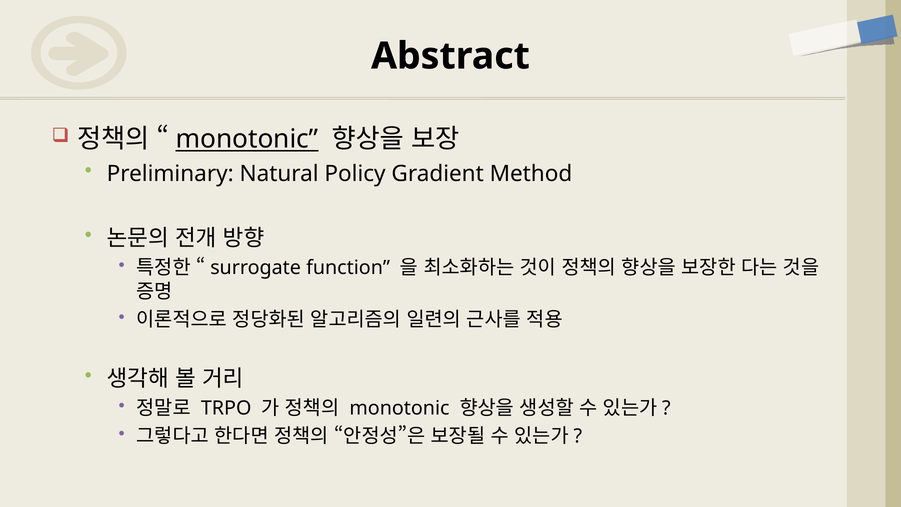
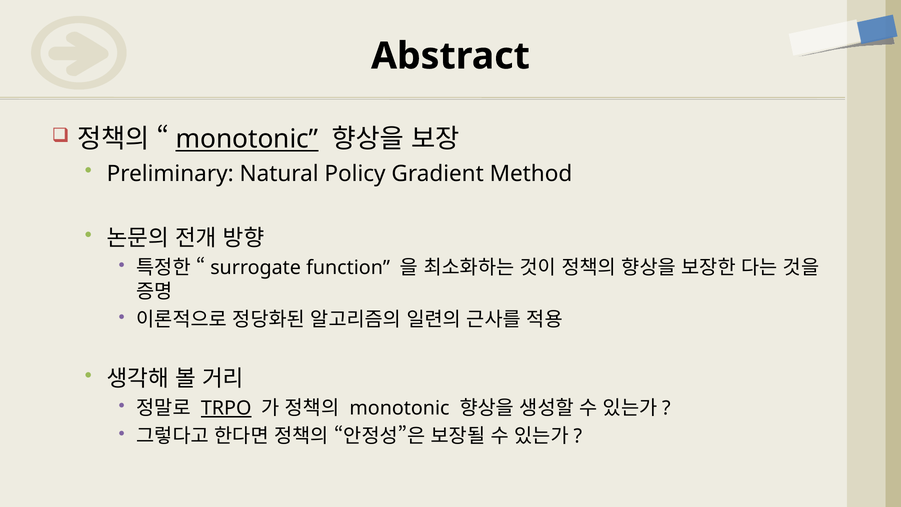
TRPO underline: none -> present
